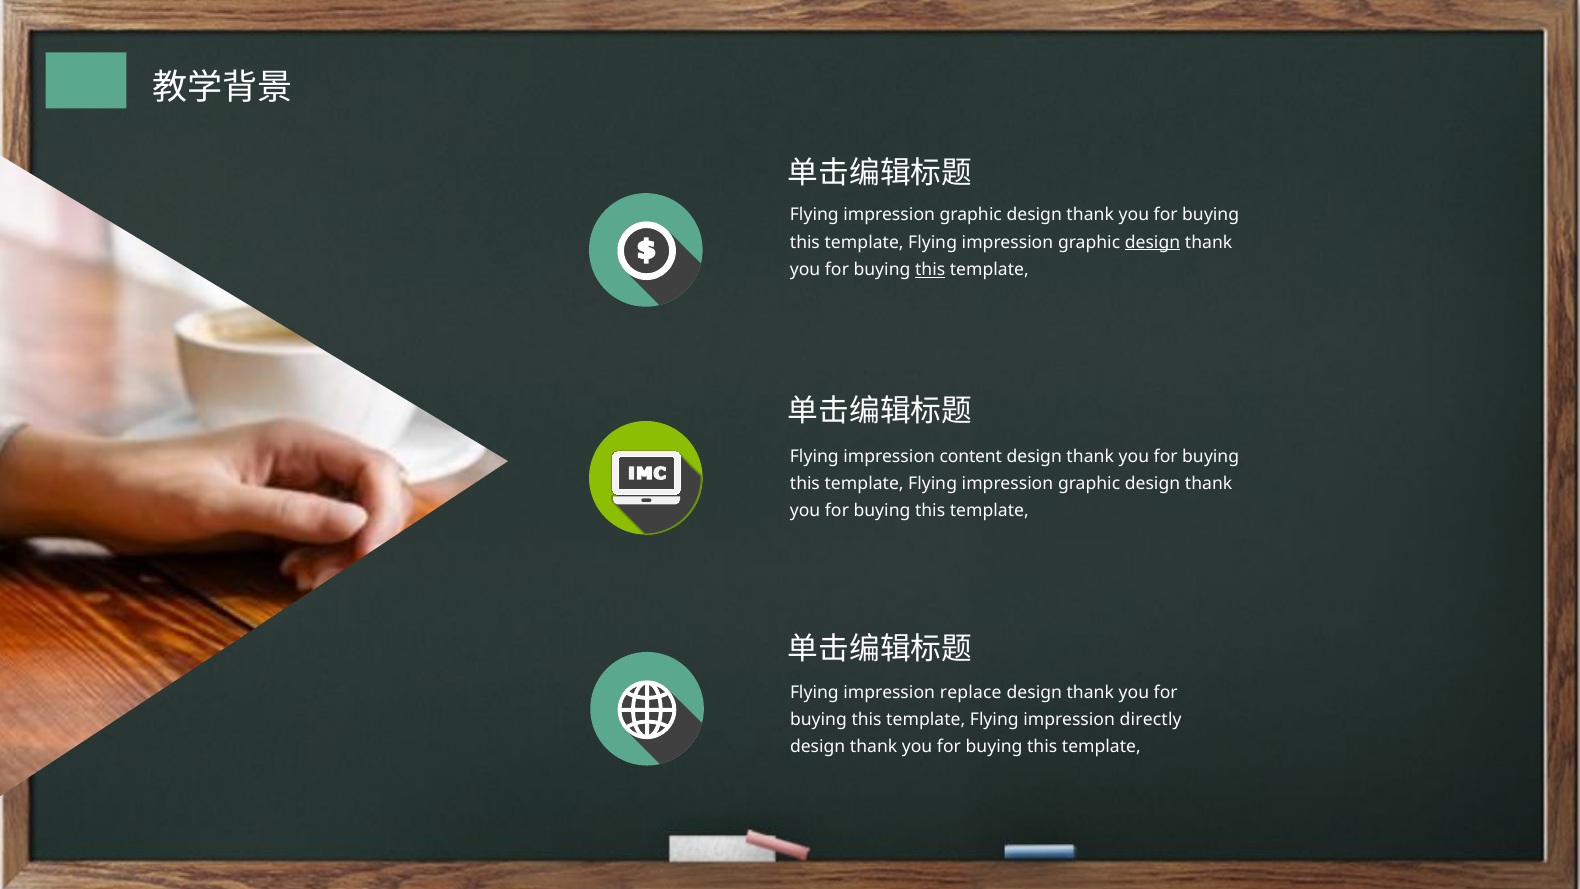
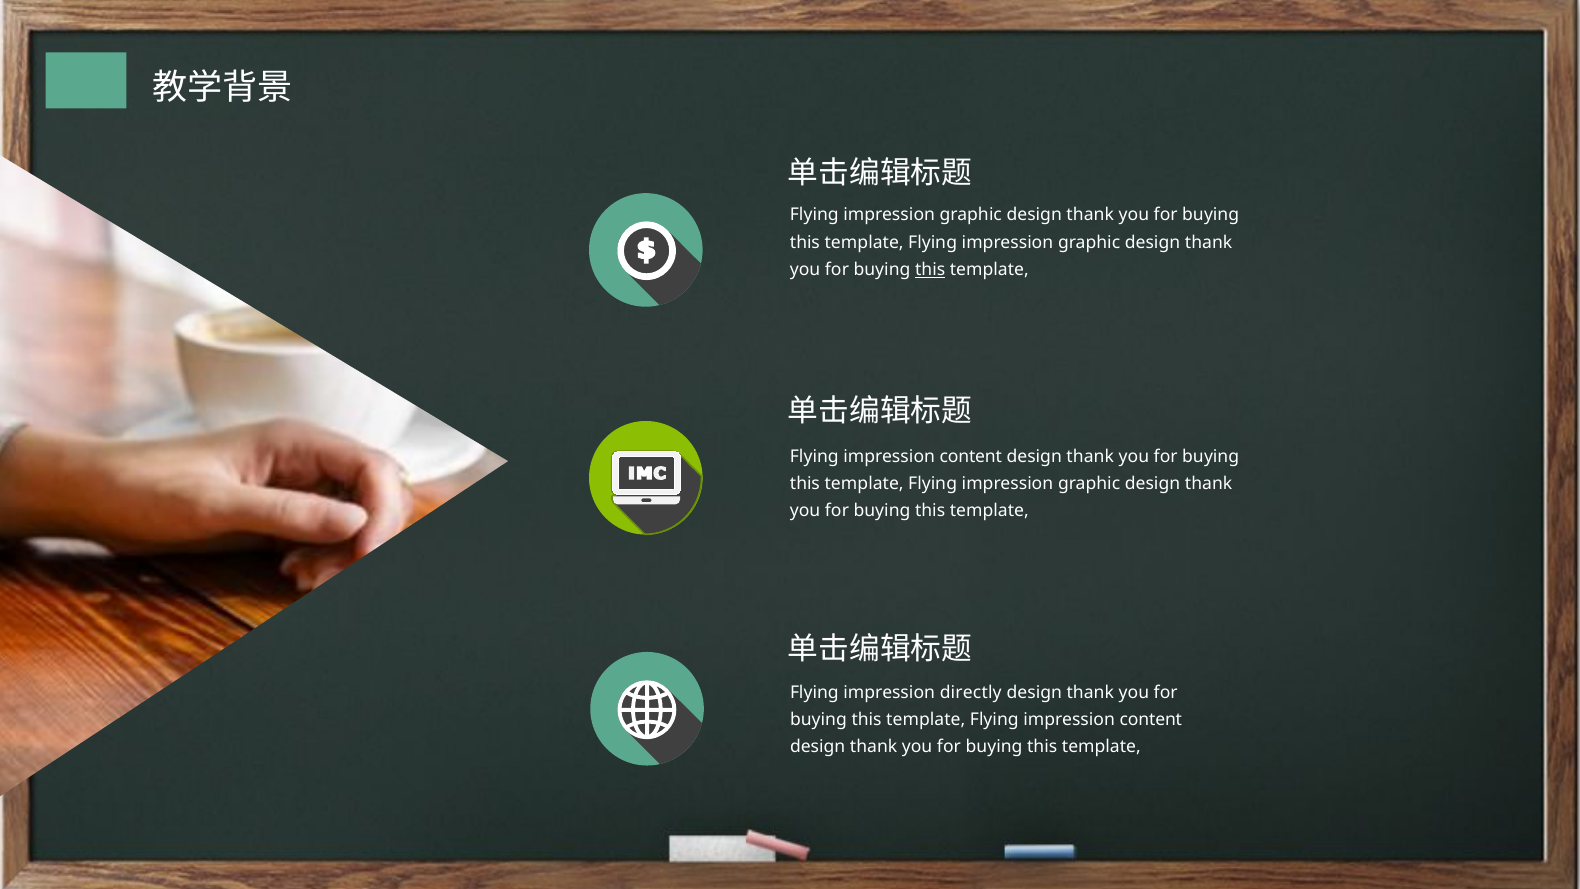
design at (1153, 242) underline: present -> none
replace: replace -> directly
directly at (1151, 720): directly -> content
